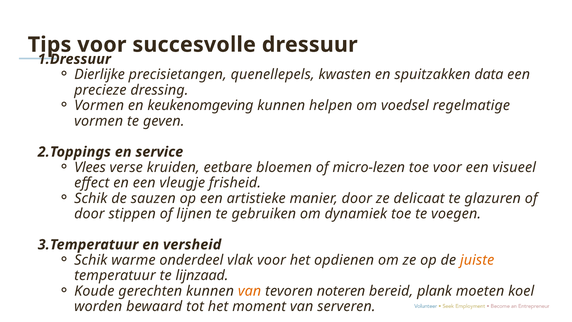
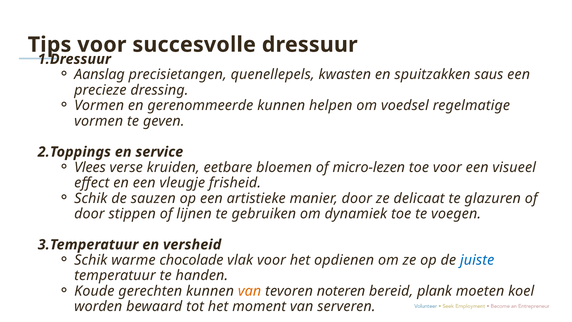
Dierlijke: Dierlijke -> Aanslag
data: data -> saus
keukenomgeving: keukenomgeving -> gerenommeerde
onderdeel: onderdeel -> chocolade
juiste colour: orange -> blue
lijnzaad: lijnzaad -> handen
